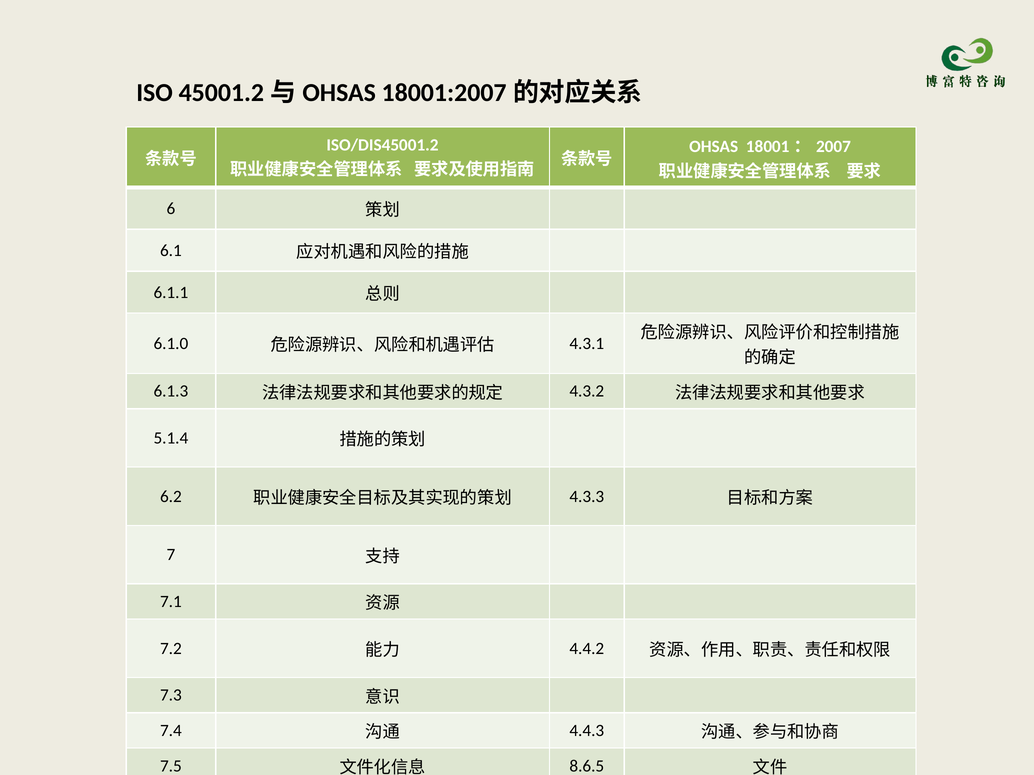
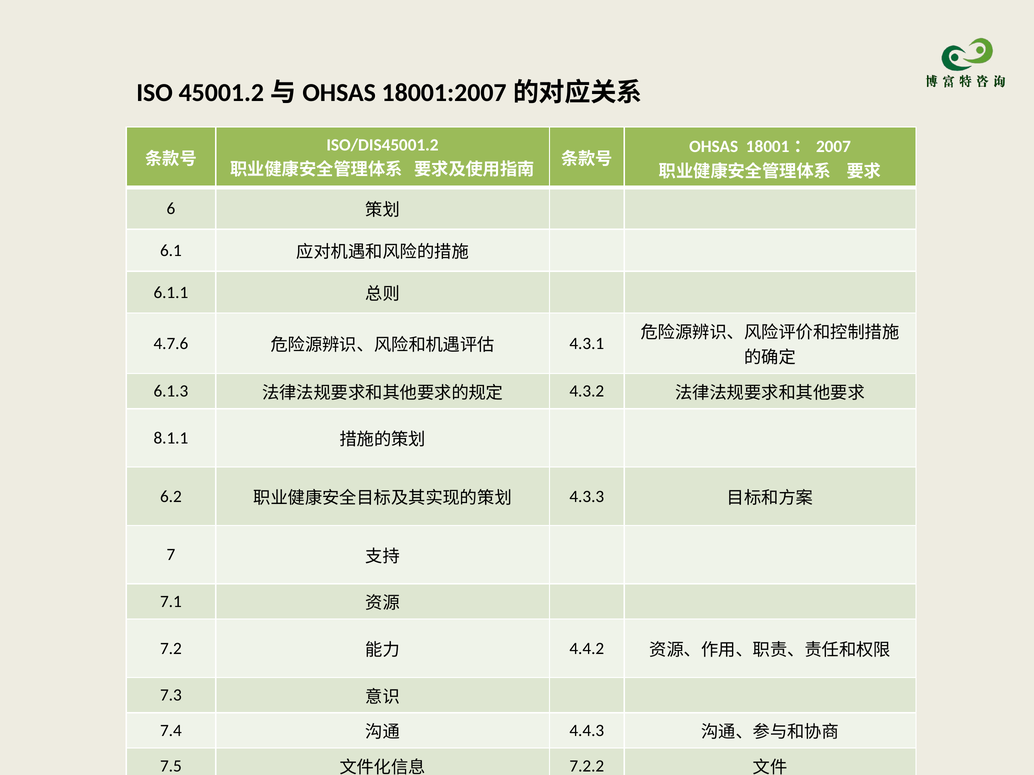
6.1.0: 6.1.0 -> 4.7.6
5.1.4: 5.1.4 -> 8.1.1
8.6.5: 8.6.5 -> 7.2.2
